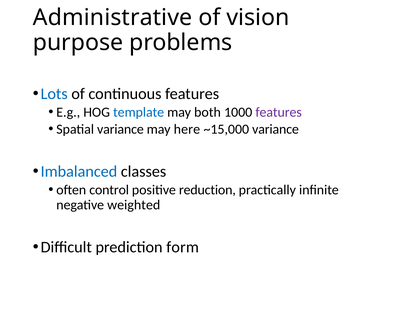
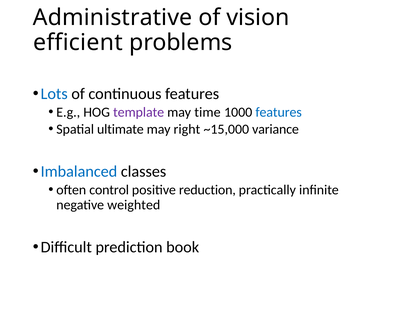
purpose: purpose -> efficient
template colour: blue -> purple
both: both -> time
features at (279, 112) colour: purple -> blue
Spatial variance: variance -> ultimate
here: here -> right
form: form -> book
